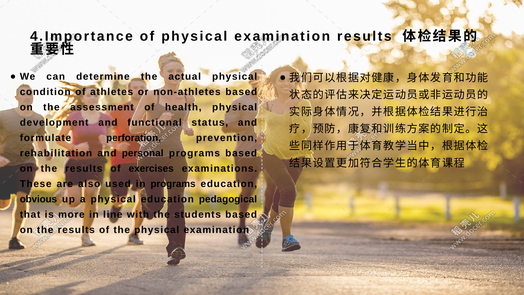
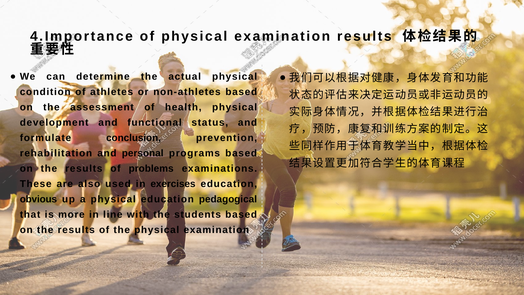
perforation: perforation -> conclusion
exercises: exercises -> problems
in programs: programs -> exercises
